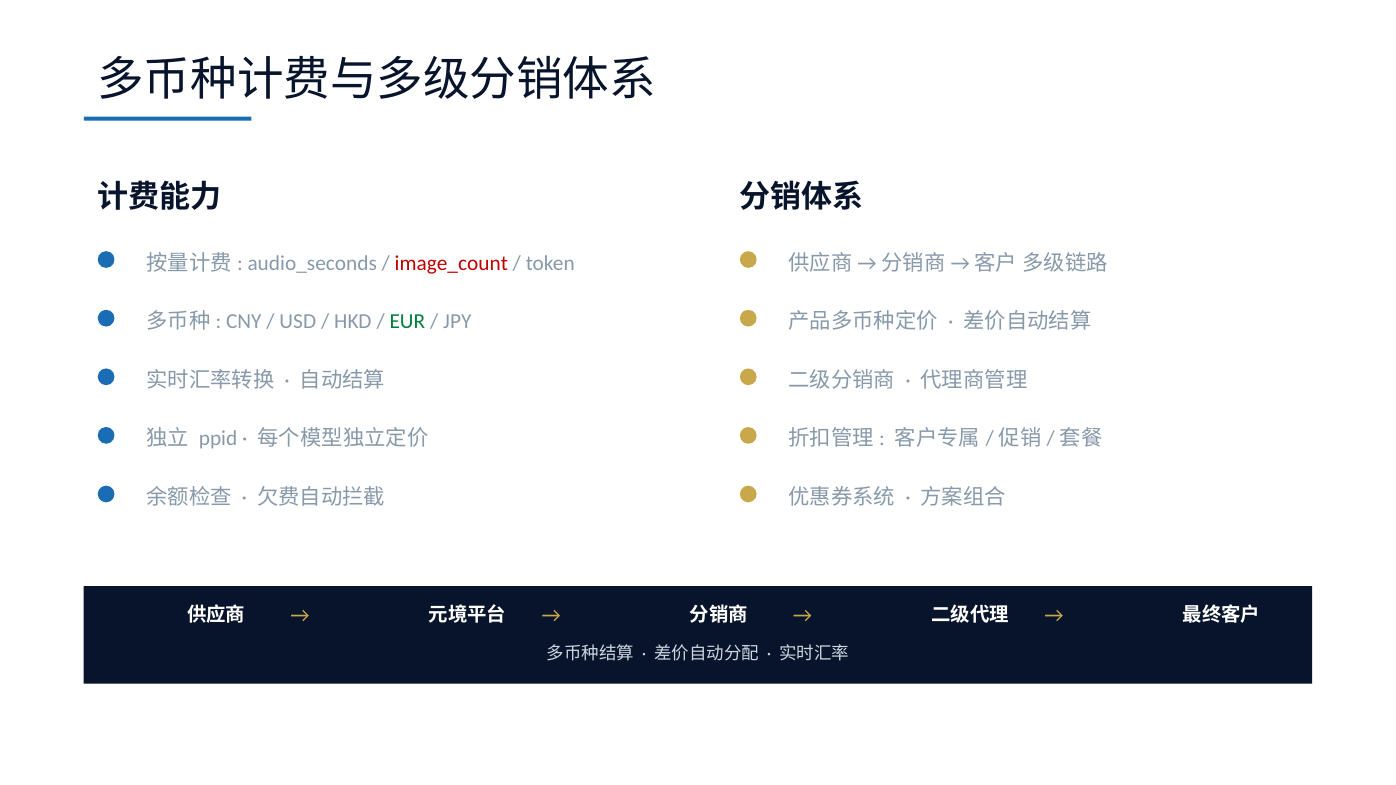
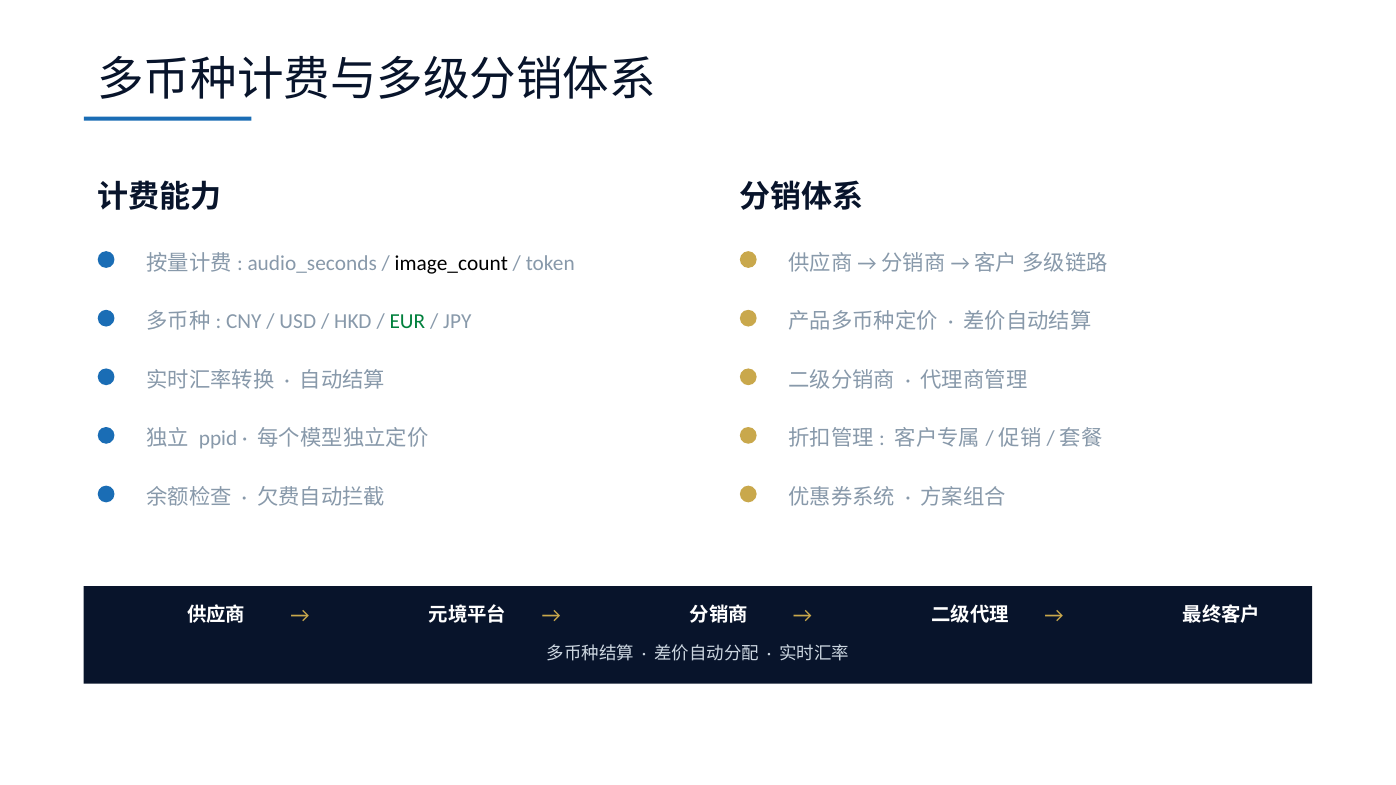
image_count colour: red -> black
